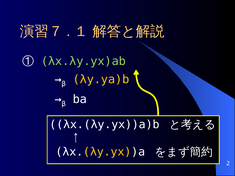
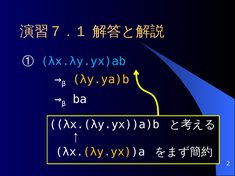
λx.λy.yx)ab colour: light green -> light blue
